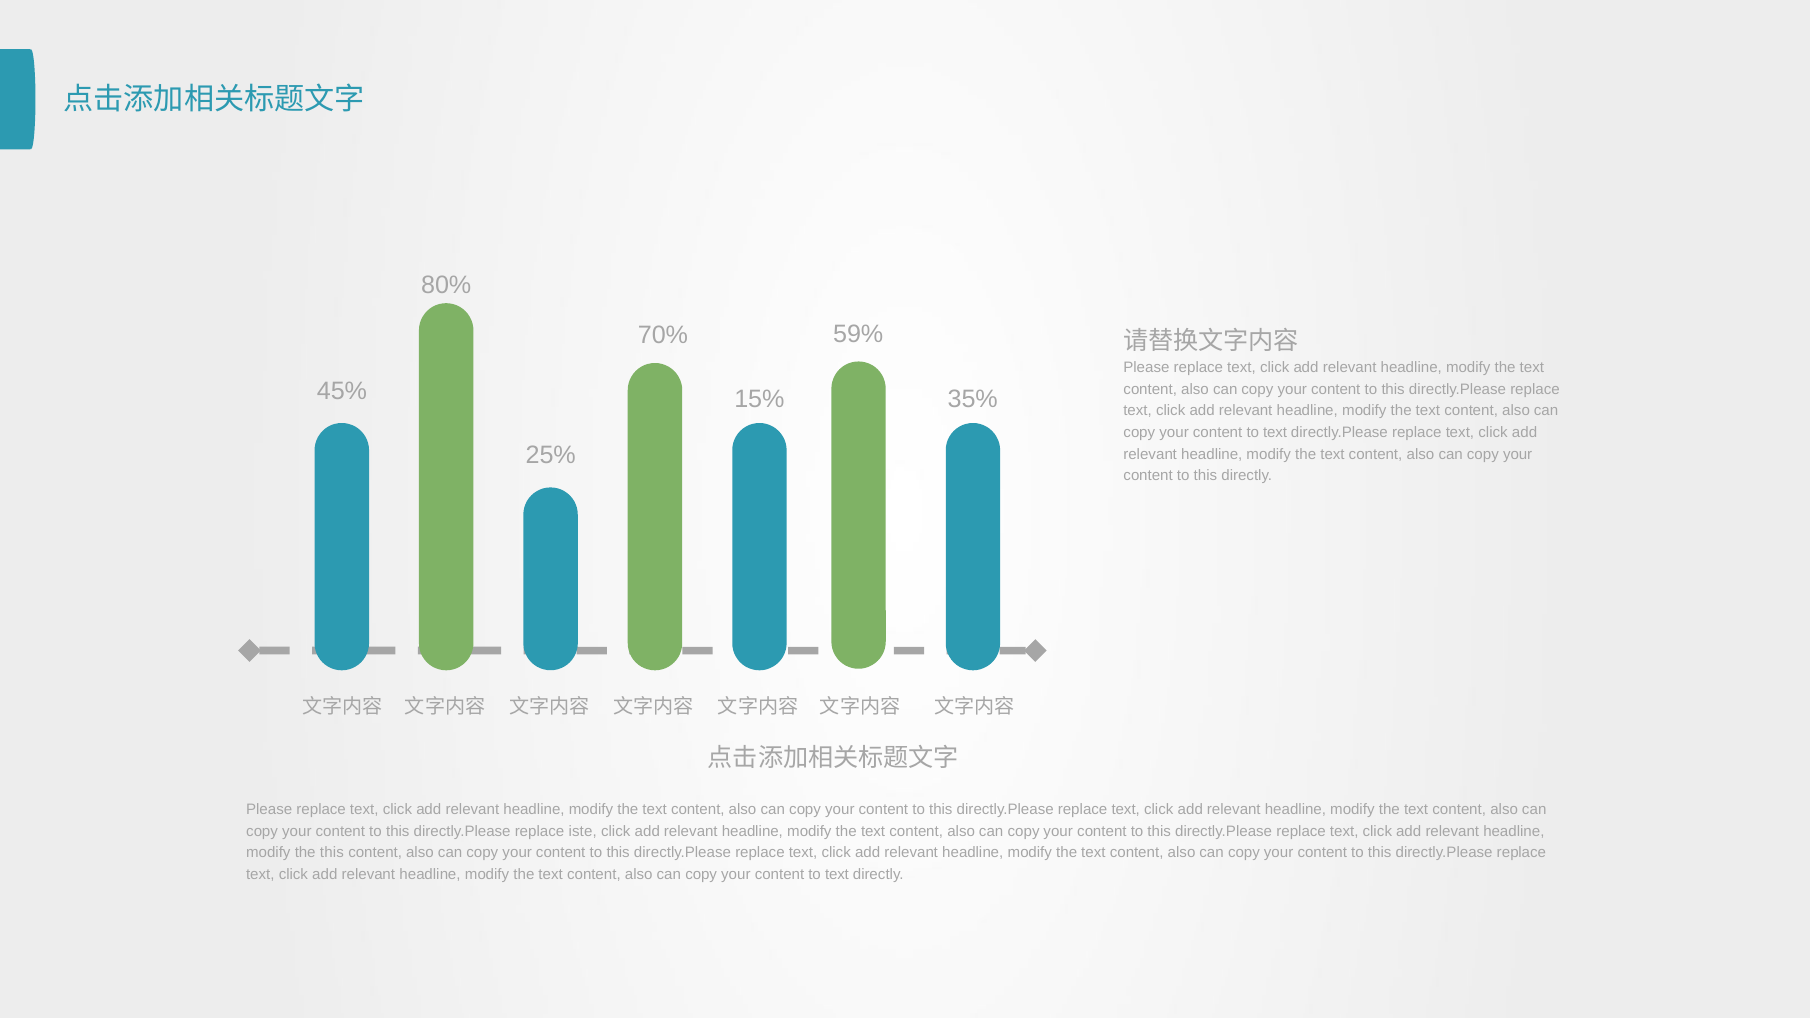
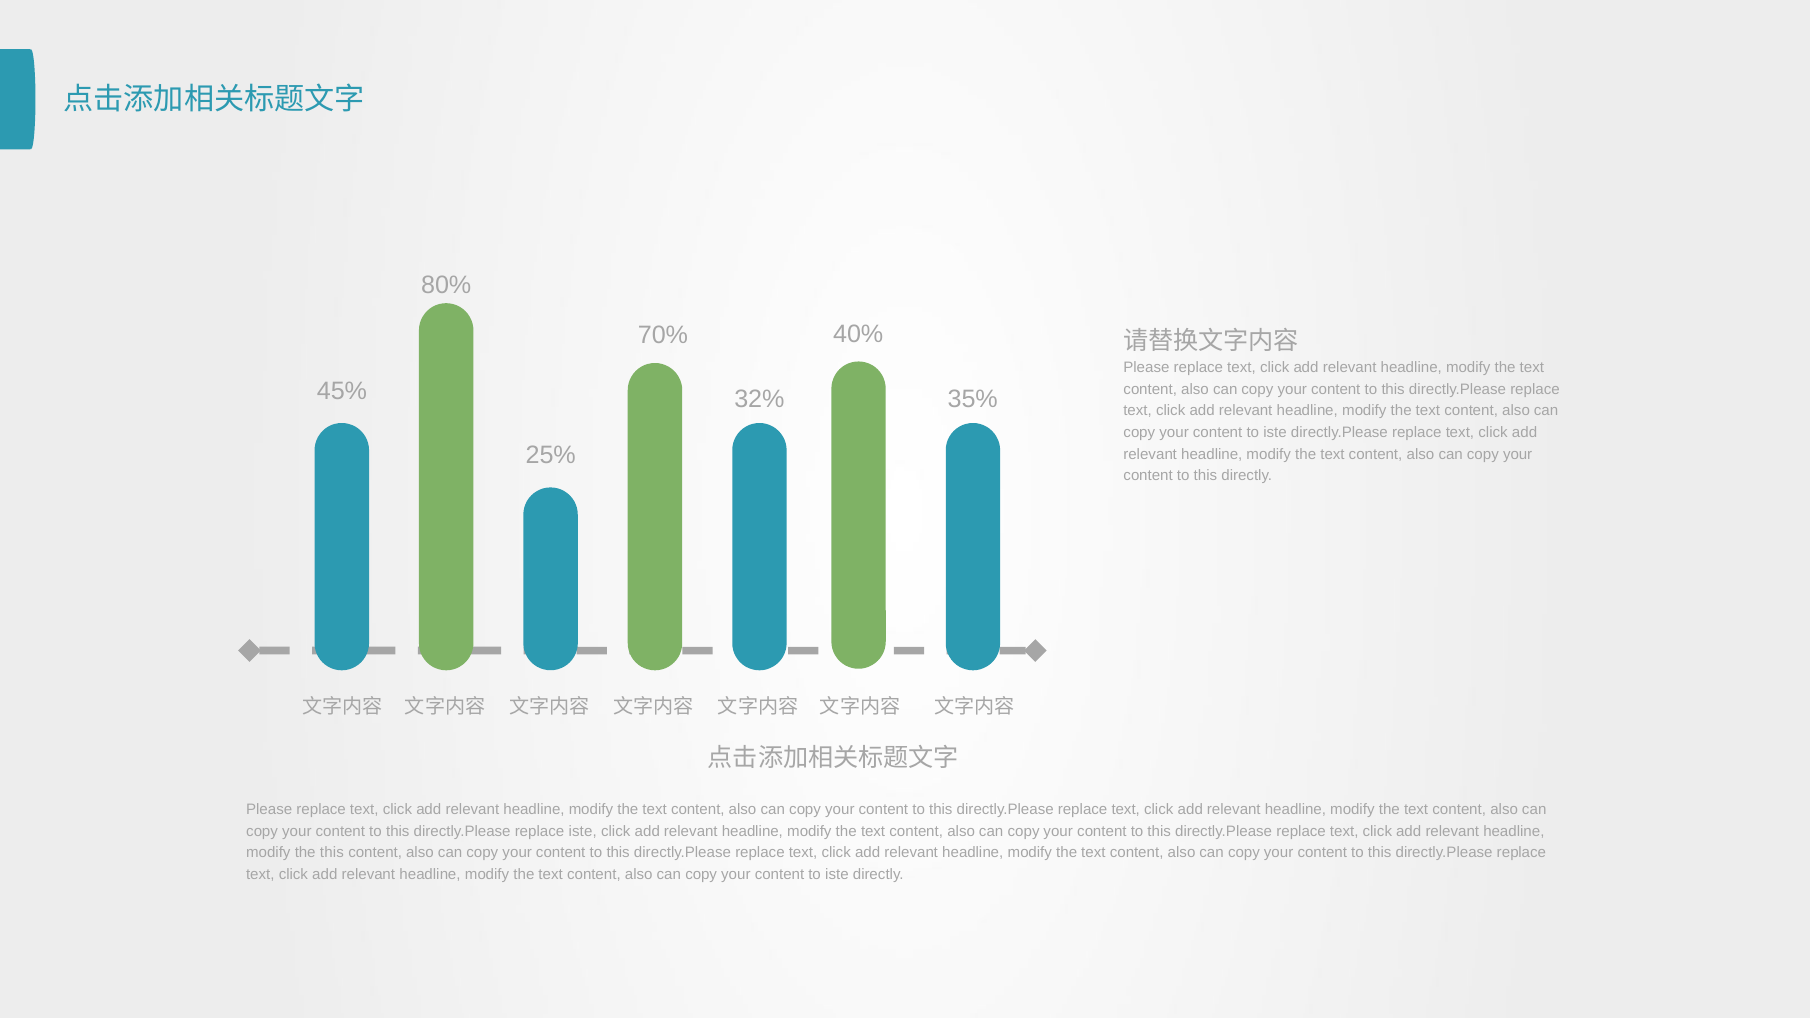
59%: 59% -> 40%
15%: 15% -> 32%
text at (1275, 433): text -> iste
text at (837, 875): text -> iste
